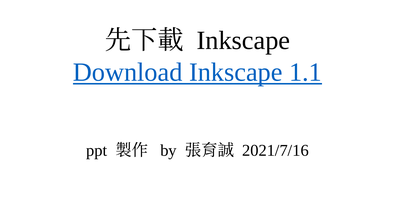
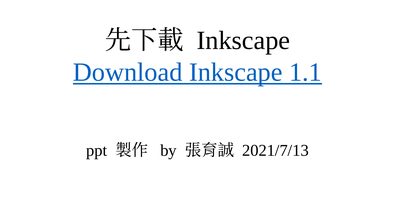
2021/7/16: 2021/7/16 -> 2021/7/13
